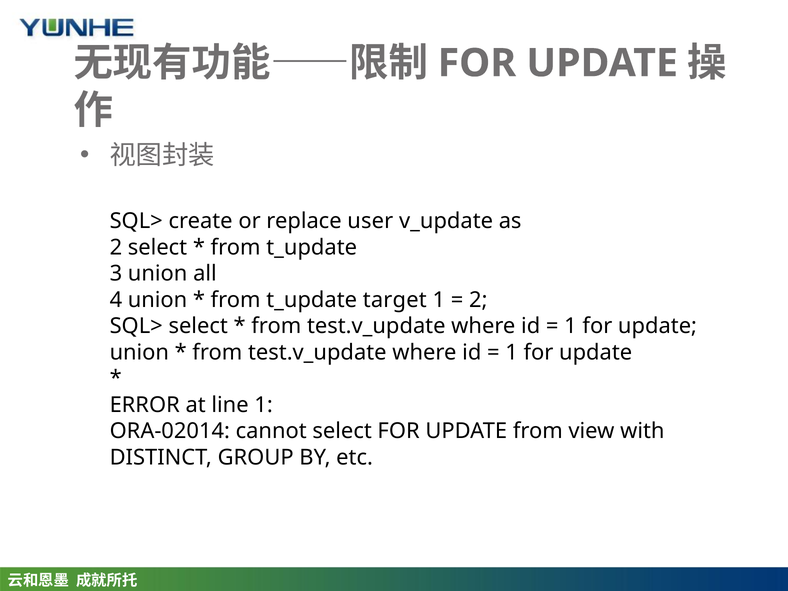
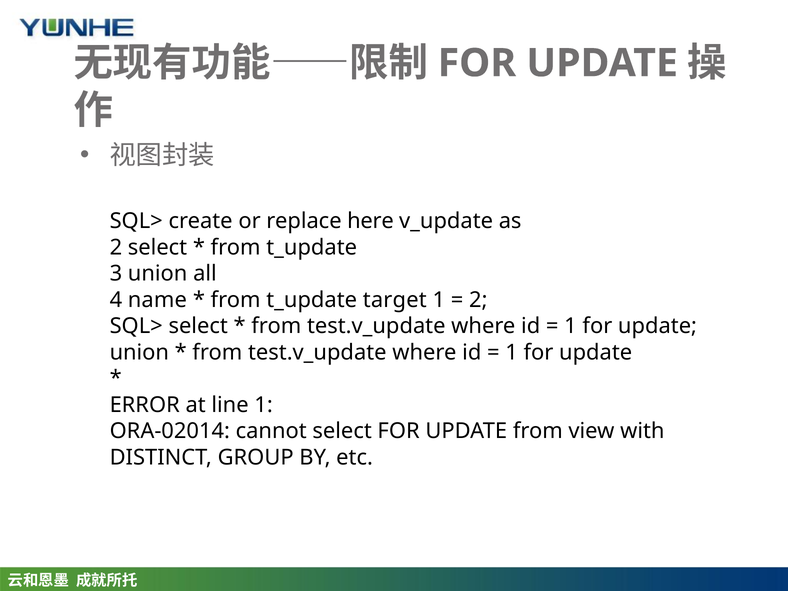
user: user -> here
4 union: union -> name
